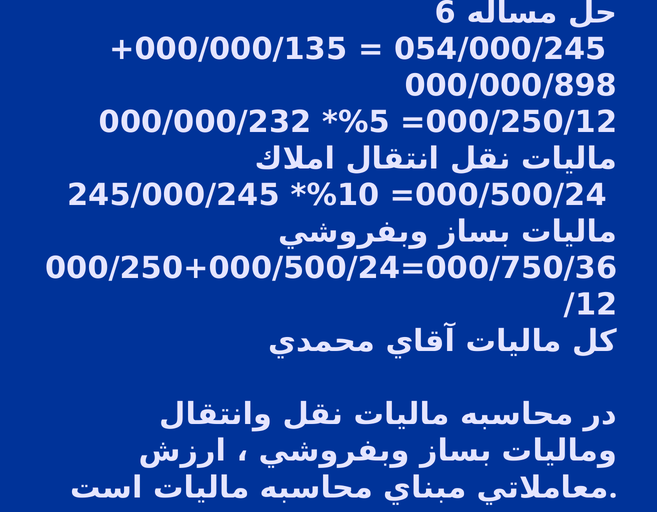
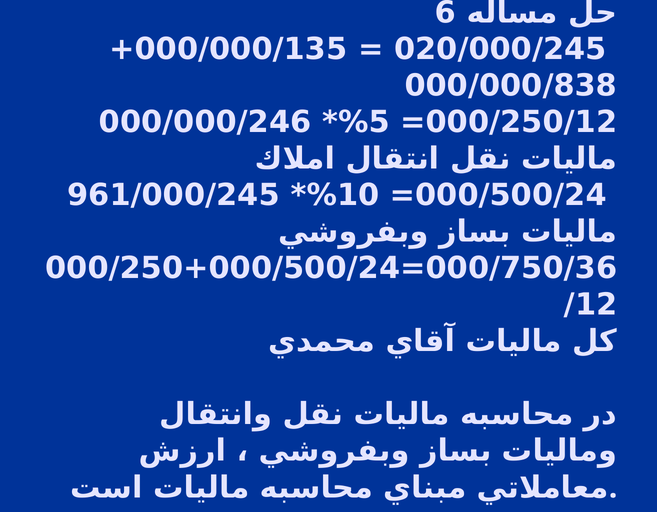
054/000/245: 054/000/245 -> 020/000/245
000/000/898: 000/000/898 -> 000/000/838
000/000/232: 000/000/232 -> 000/000/246
245/000/245: 245/000/245 -> 961/000/245
